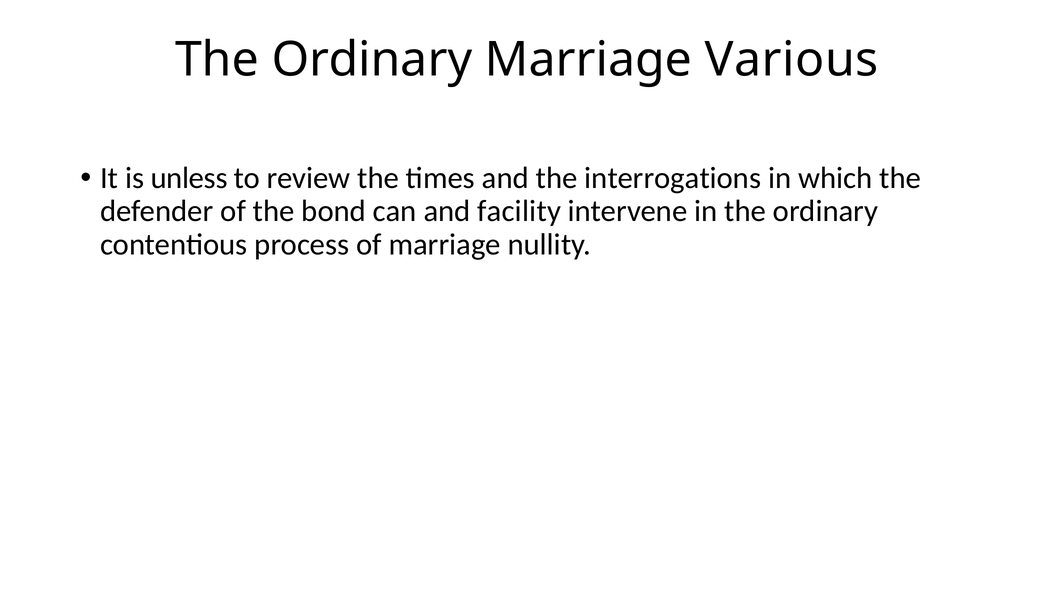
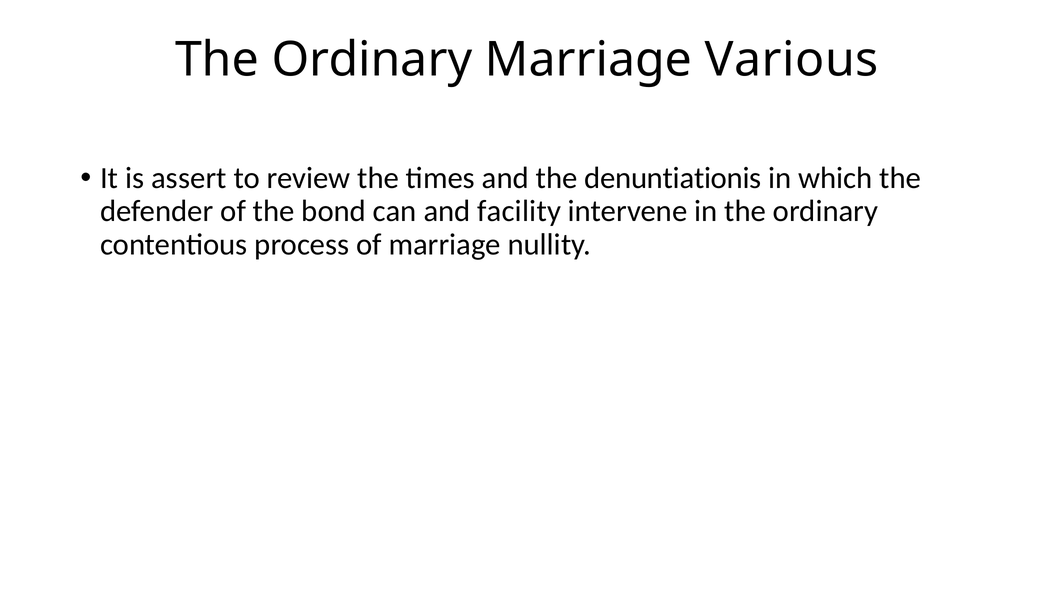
unless: unless -> assert
interrogations: interrogations -> denuntiationis
